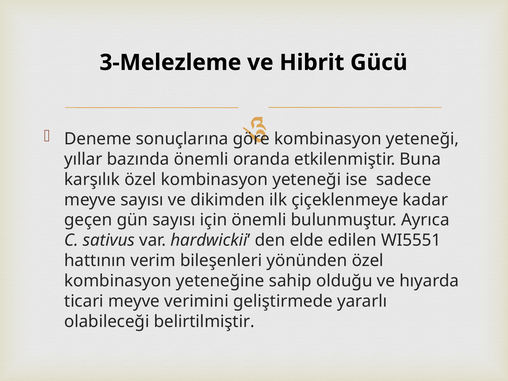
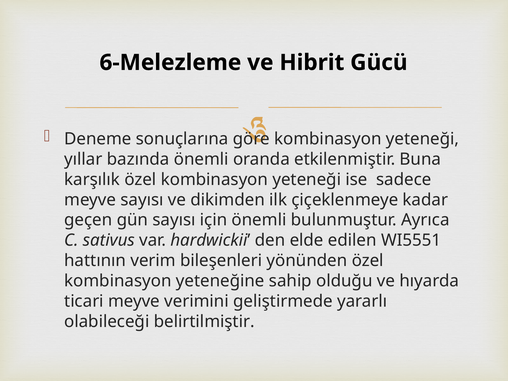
3-Melezleme: 3-Melezleme -> 6-Melezleme
